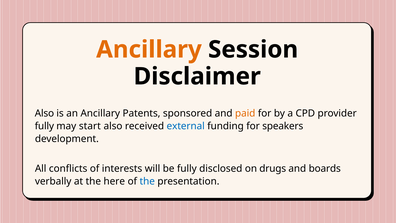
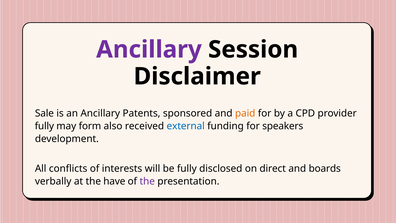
Ancillary at (149, 49) colour: orange -> purple
Also at (44, 113): Also -> Sale
start: start -> form
drugs: drugs -> direct
here: here -> have
the at (147, 181) colour: blue -> purple
